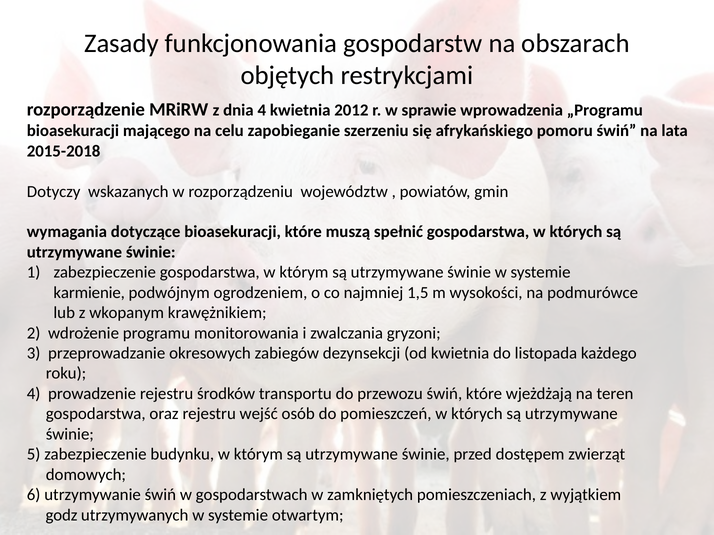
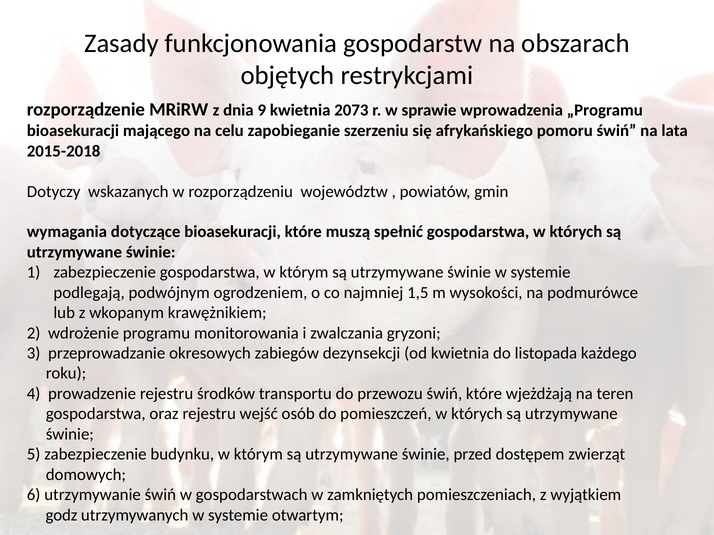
dnia 4: 4 -> 9
2012: 2012 -> 2073
karmienie: karmienie -> podlegają
